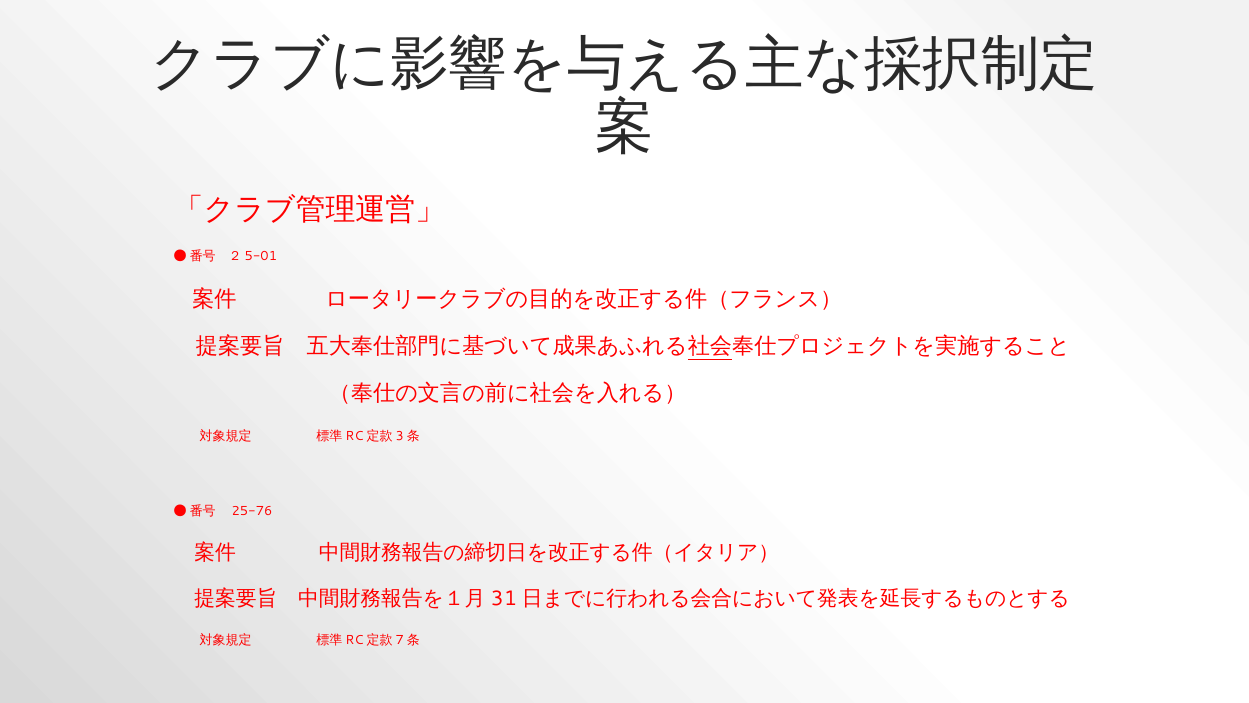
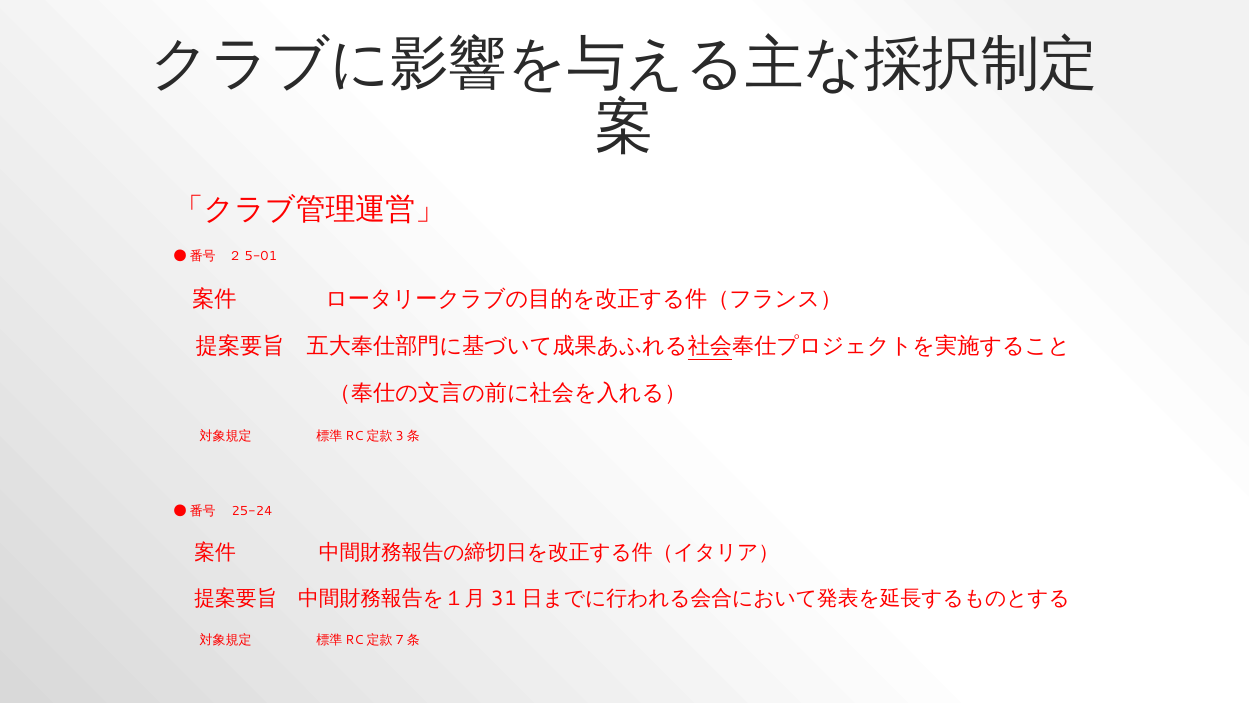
25-76: 25-76 -> 25-24
